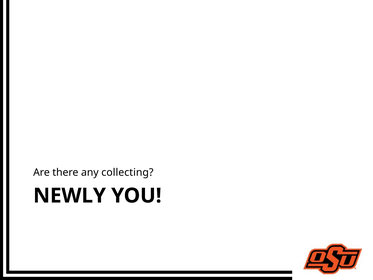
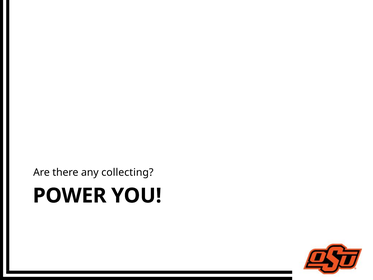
NEWLY: NEWLY -> POWER
